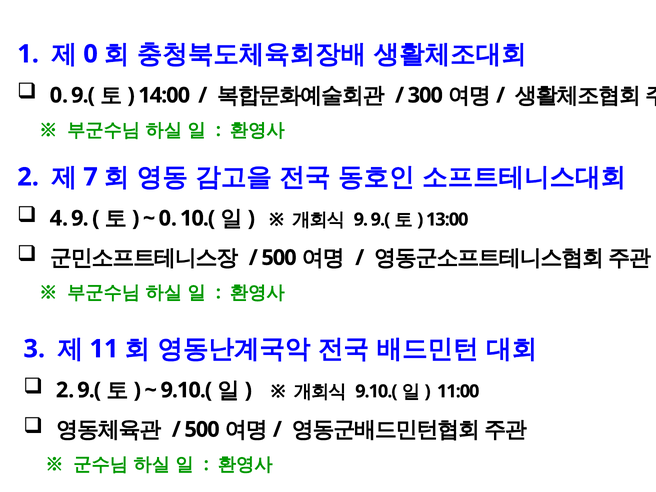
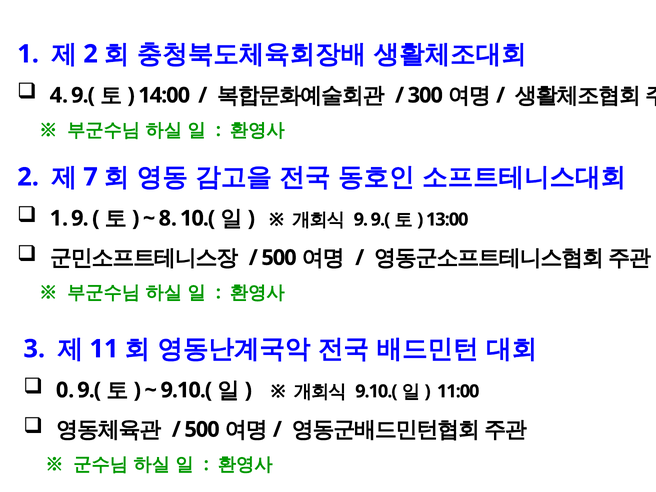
0 at (91, 54): 0 -> 2
0 at (59, 95): 0 -> 4
4 at (59, 218): 4 -> 1
0 at (168, 218): 0 -> 8
2 at (65, 390): 2 -> 0
